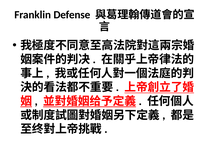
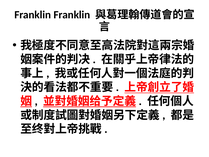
Franklin Defense: Defense -> Franklin
